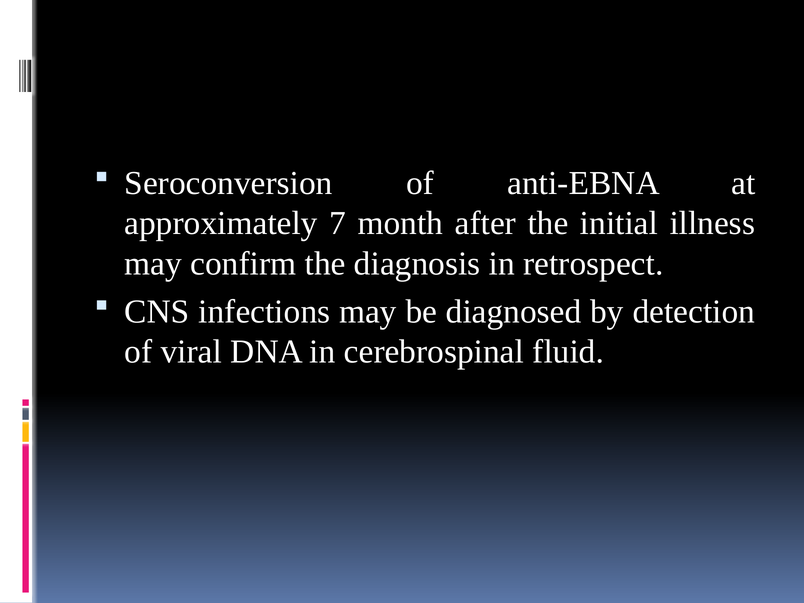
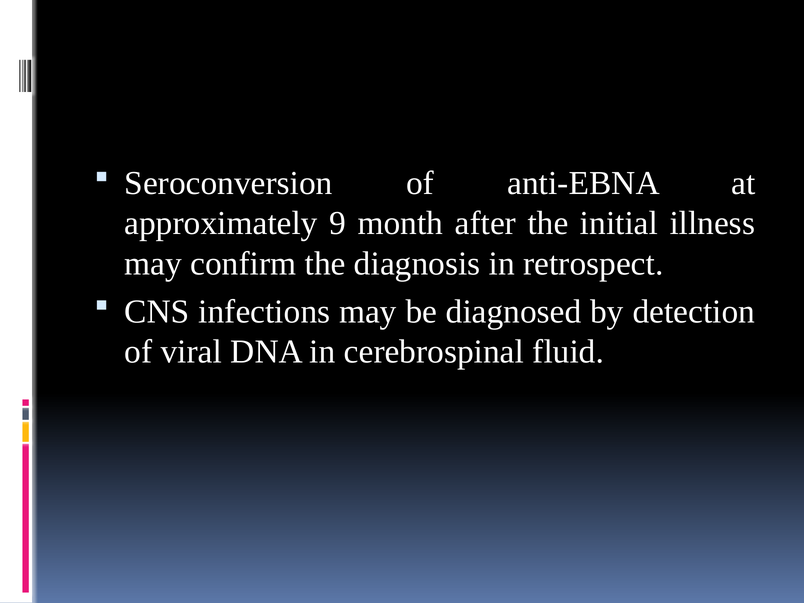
7: 7 -> 9
